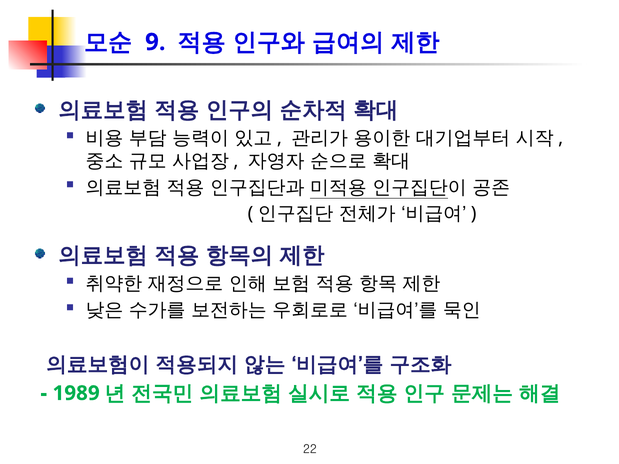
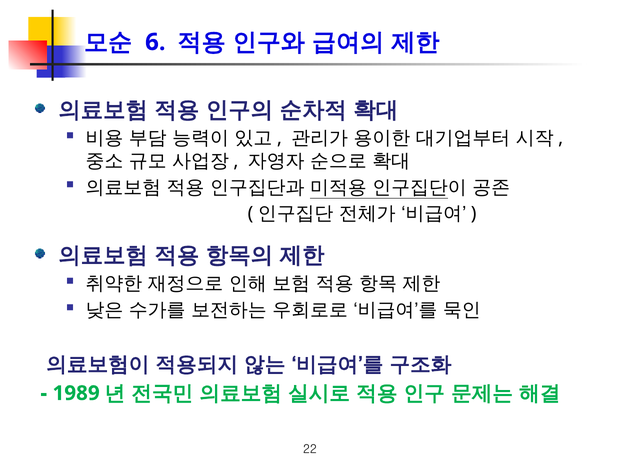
9: 9 -> 6
